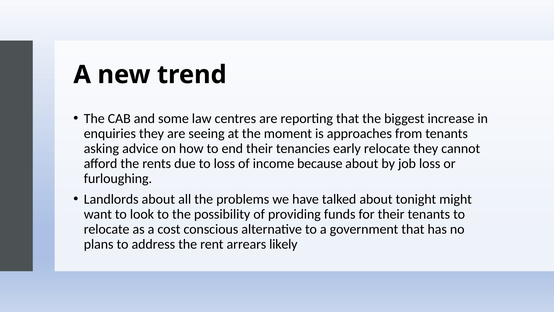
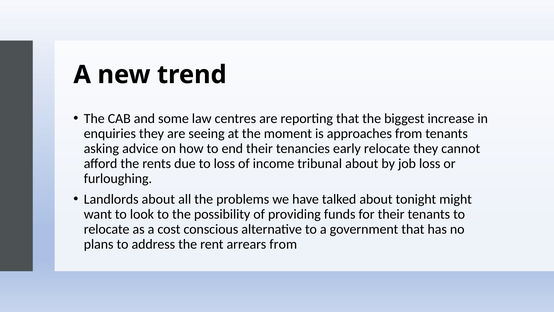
because: because -> tribunal
arrears likely: likely -> from
